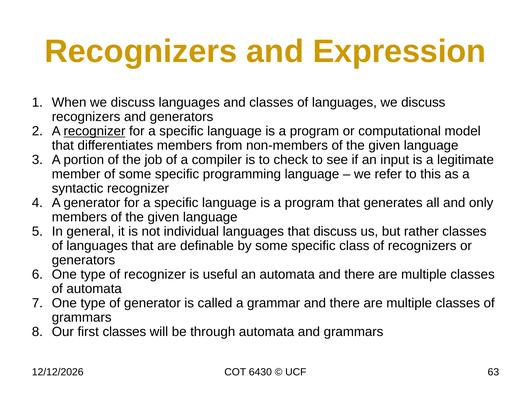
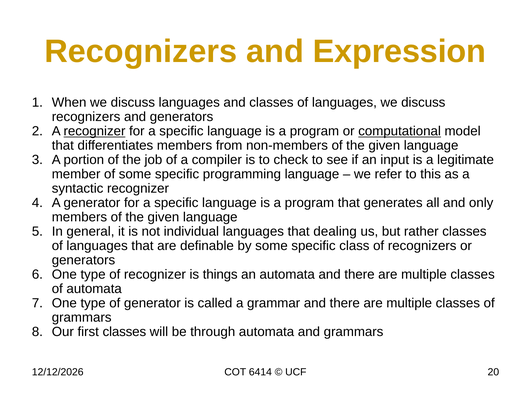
computational underline: none -> present
that discuss: discuss -> dealing
useful: useful -> things
6430: 6430 -> 6414
63: 63 -> 20
